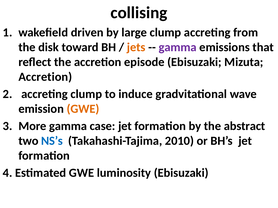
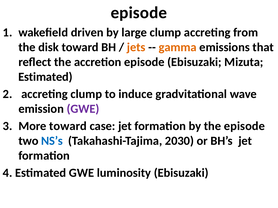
collising at (139, 13): collising -> episode
gamma at (178, 47) colour: purple -> orange
Accretion at (45, 77): Accretion -> Estimated
GWE at (83, 109) colour: orange -> purple
More gamma: gamma -> toward
the abstract: abstract -> episode
2010: 2010 -> 2030
